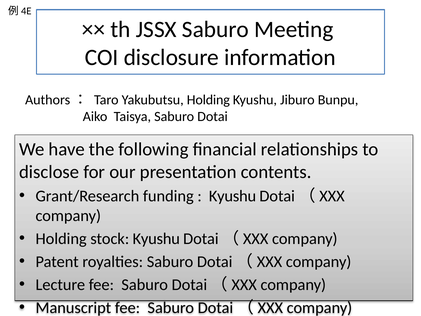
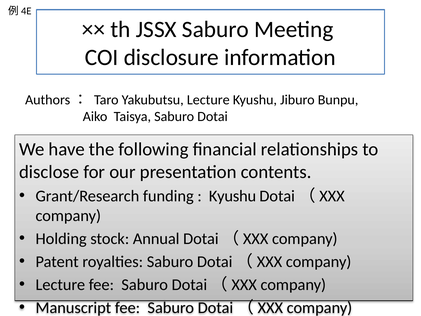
Yakubutsu Holding: Holding -> Lecture
stock Kyushu: Kyushu -> Annual
